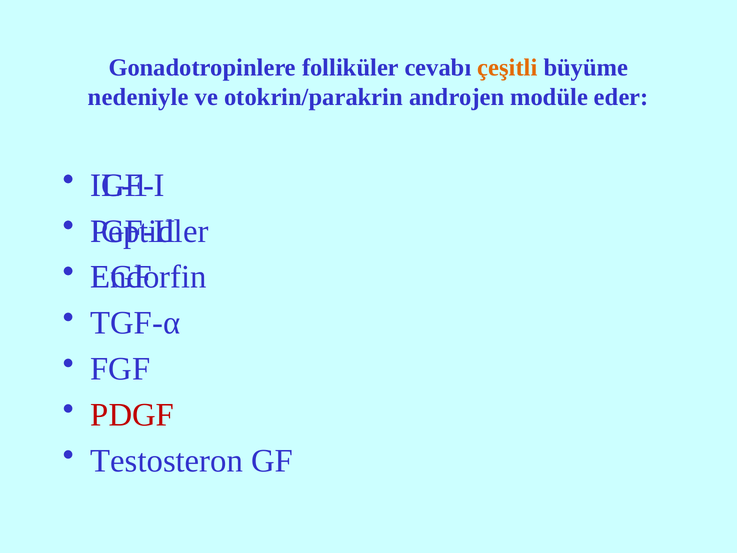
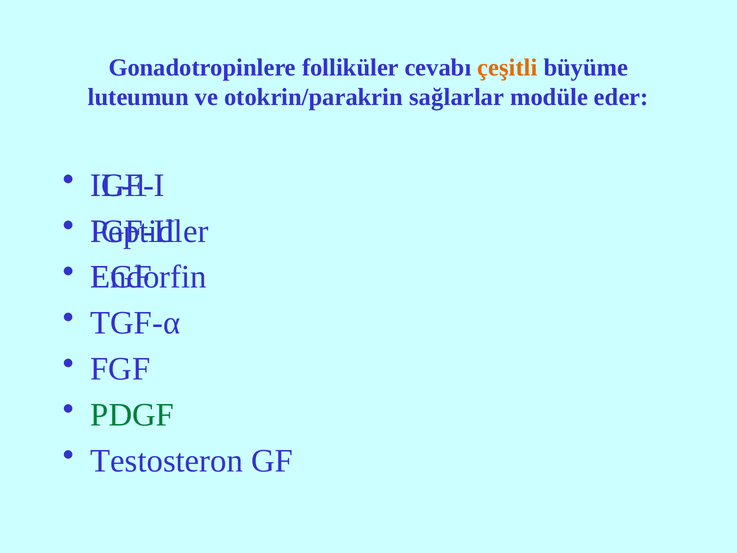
nedeniyle: nedeniyle -> luteumun
androjen: androjen -> sağlarlar
PDGF colour: red -> green
